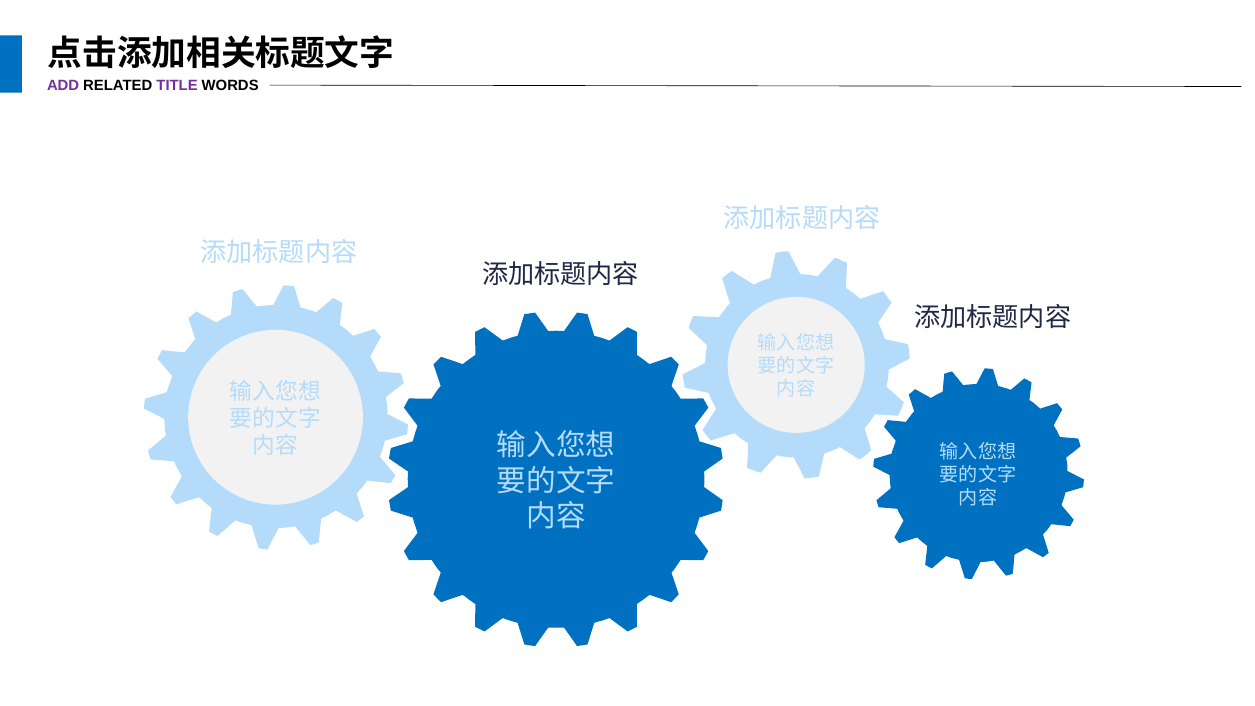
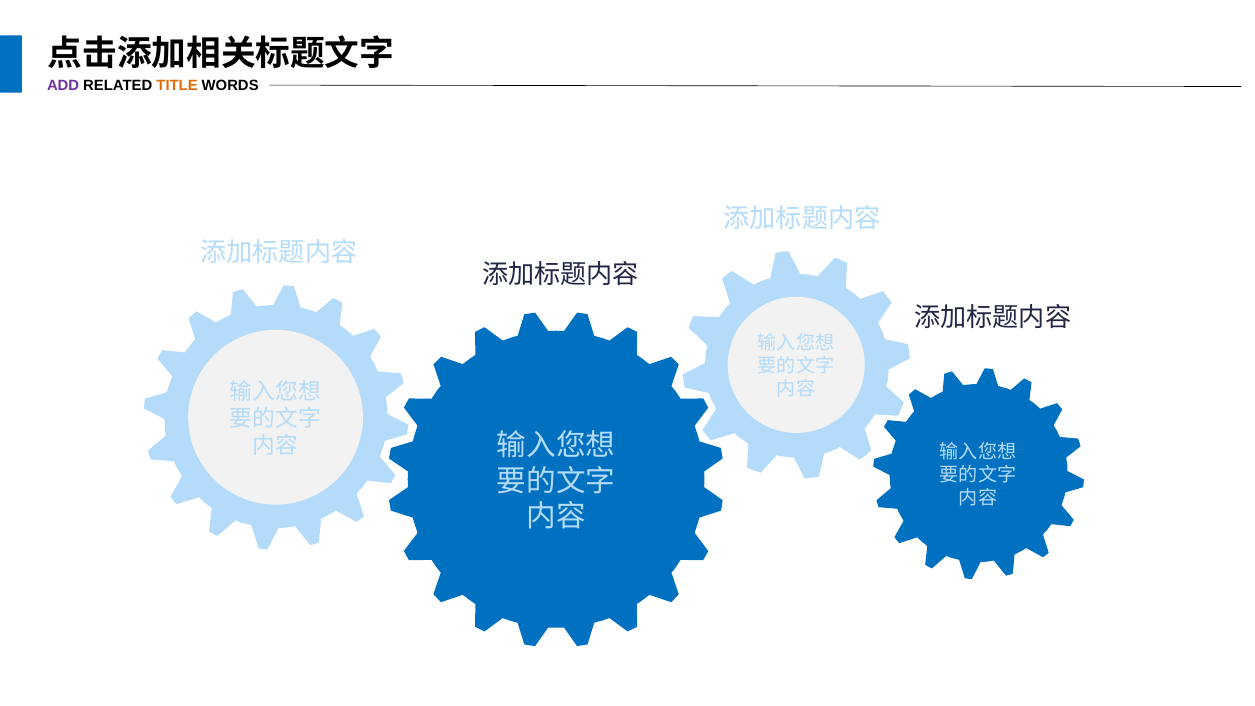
TITLE colour: purple -> orange
